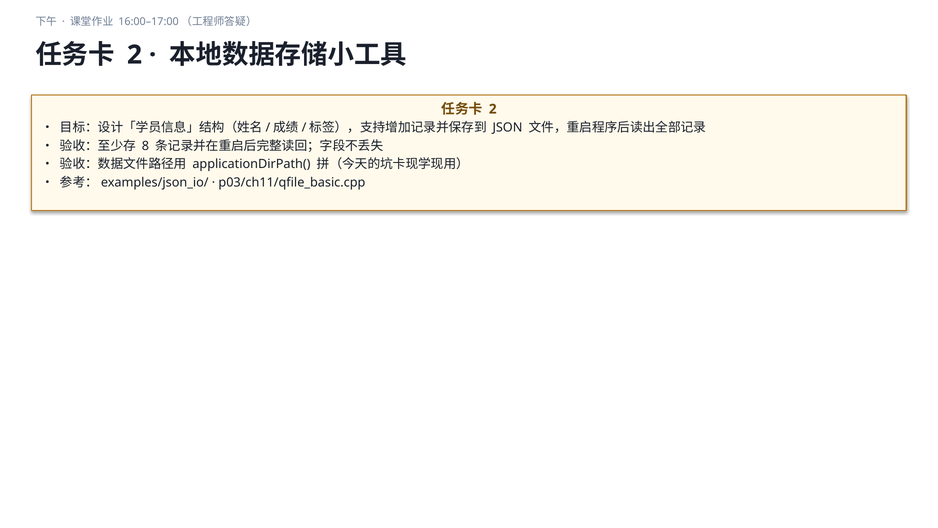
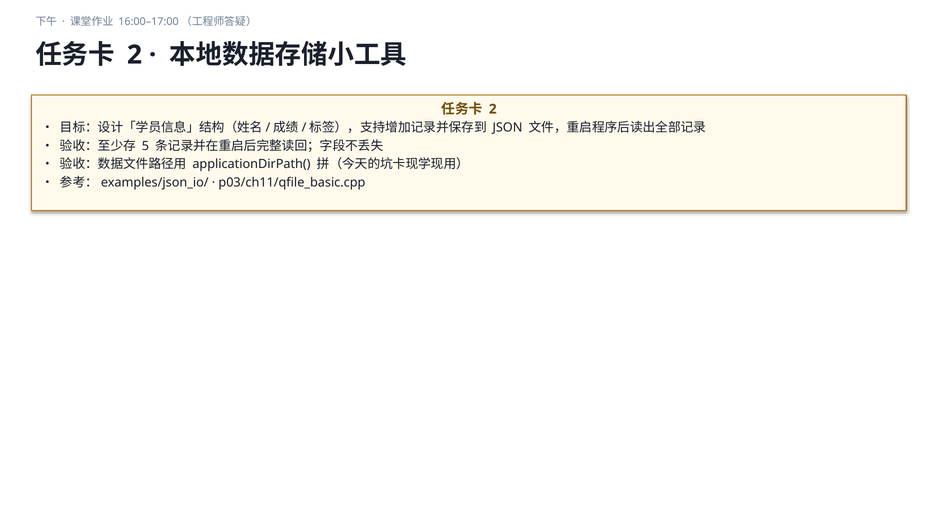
8: 8 -> 5
